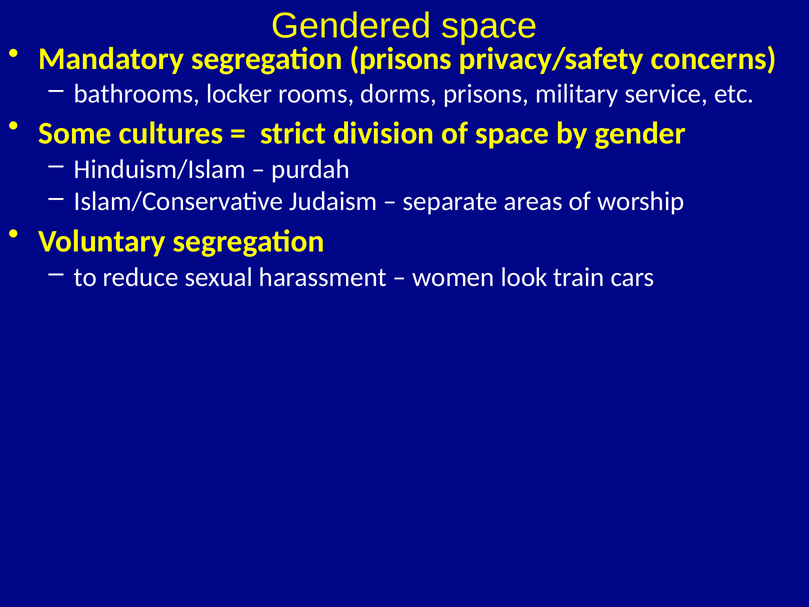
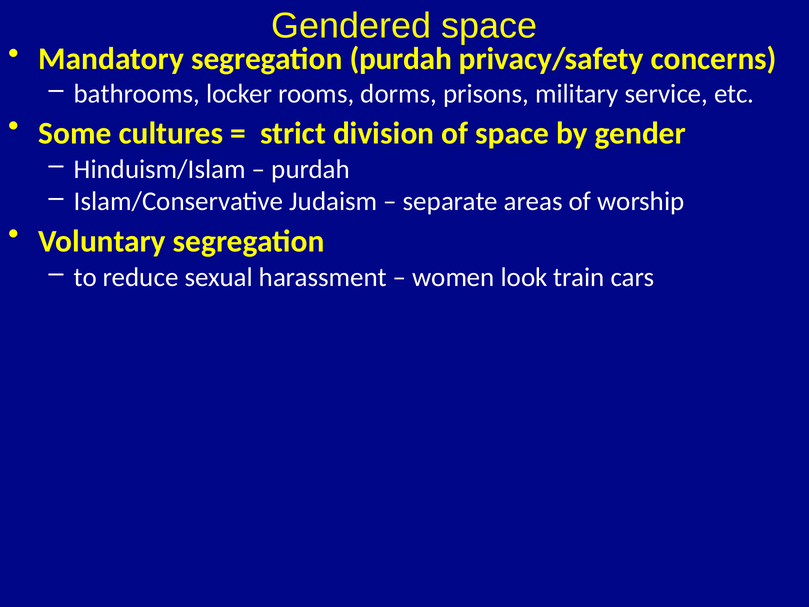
segregation prisons: prisons -> purdah
